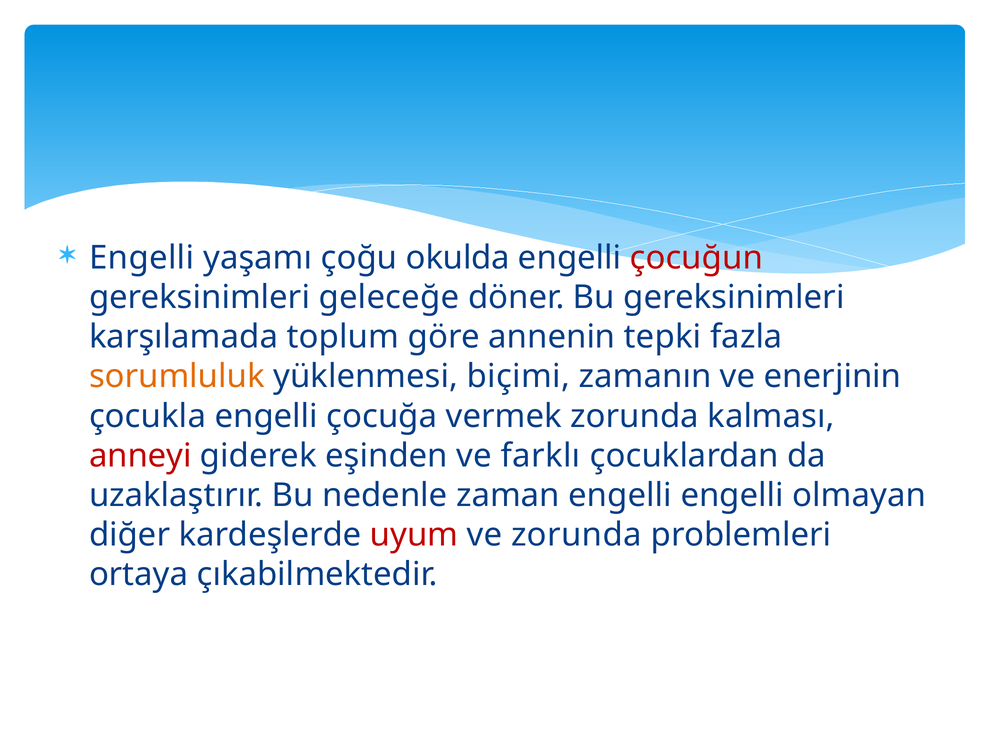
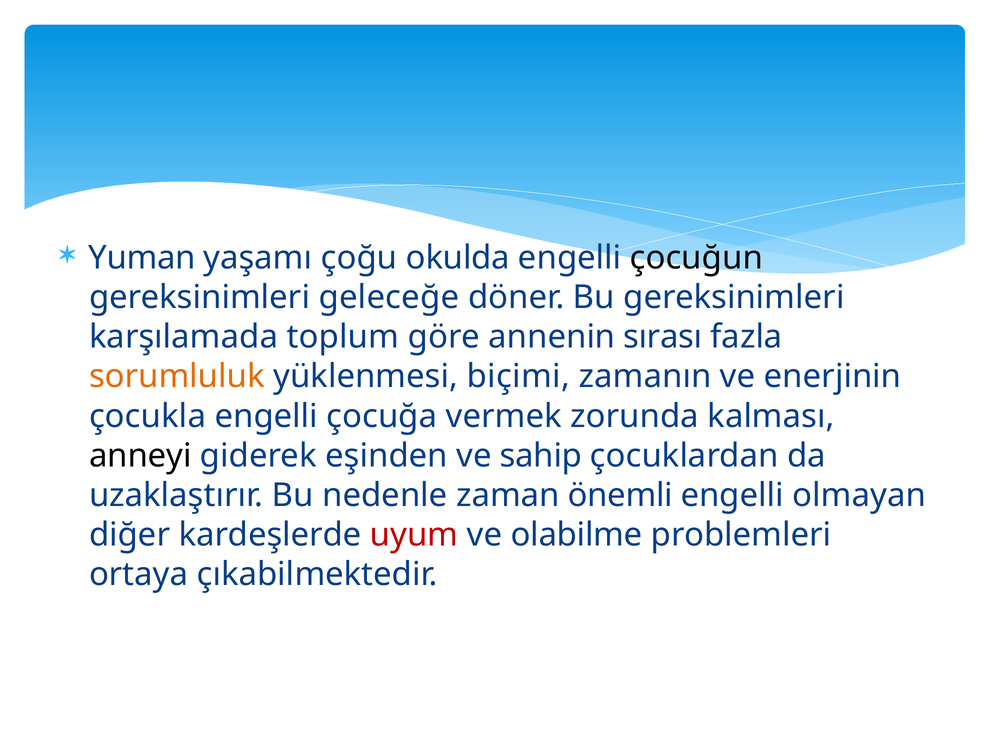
Engelli at (142, 258): Engelli -> Yuman
çocuğun colour: red -> black
tepki: tepki -> sırası
anneyi colour: red -> black
farklı: farklı -> sahip
zaman engelli: engelli -> önemli
ve zorunda: zorunda -> olabilme
